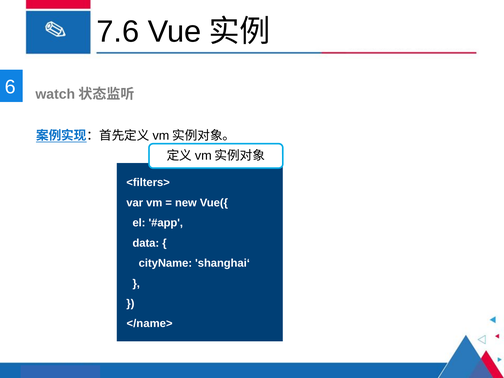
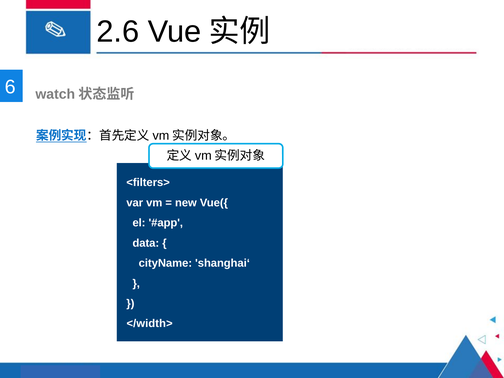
7.6: 7.6 -> 2.6
</name>: </name> -> </width>
